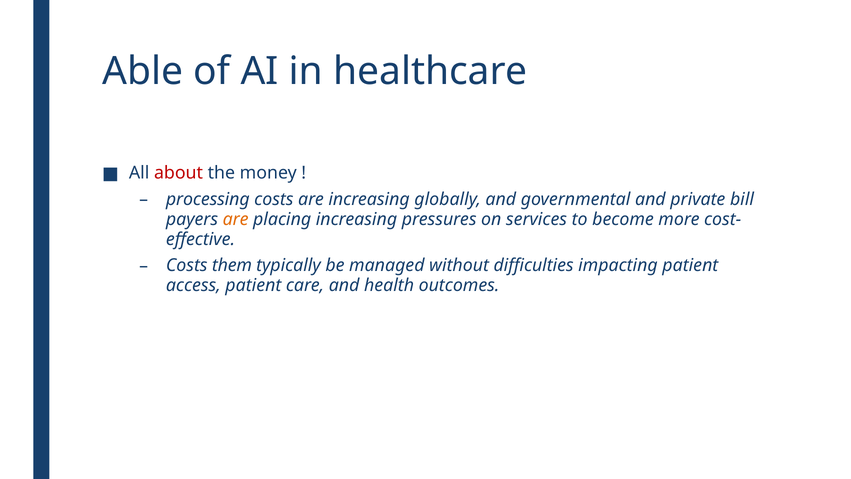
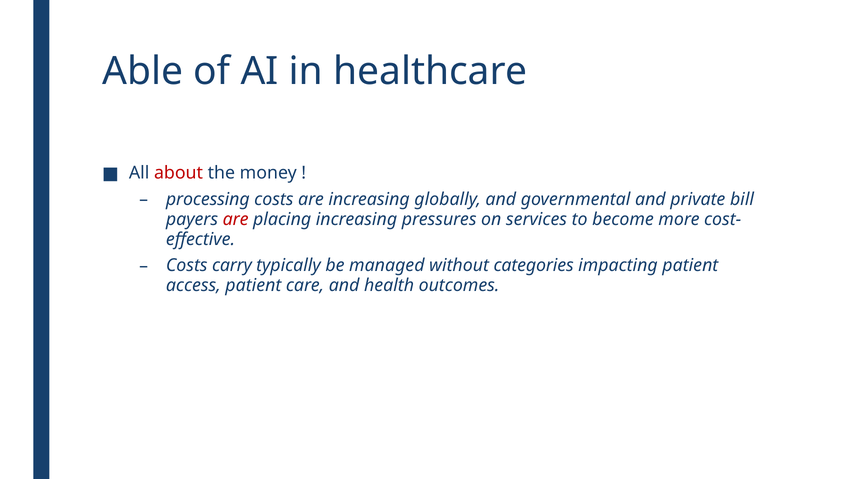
are at (236, 219) colour: orange -> red
them: them -> carry
difficulties: difficulties -> categories
